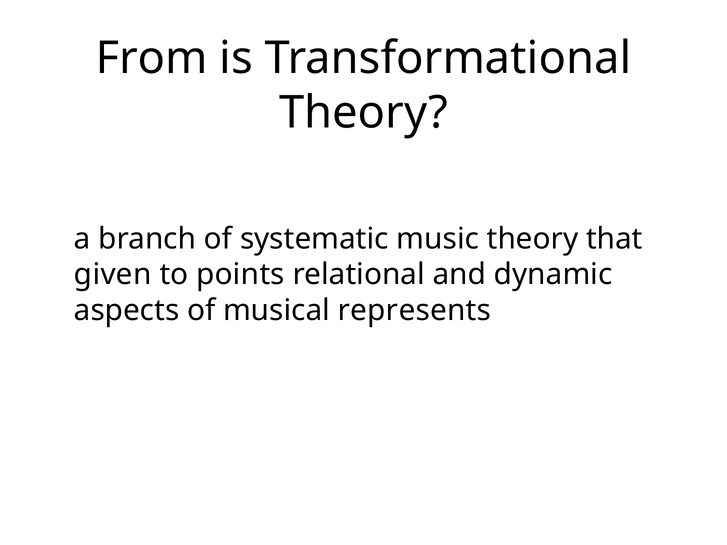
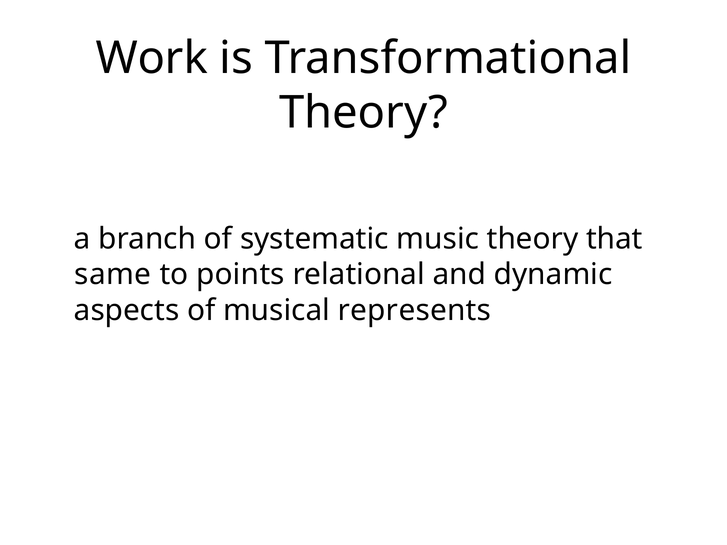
From: From -> Work
given: given -> same
